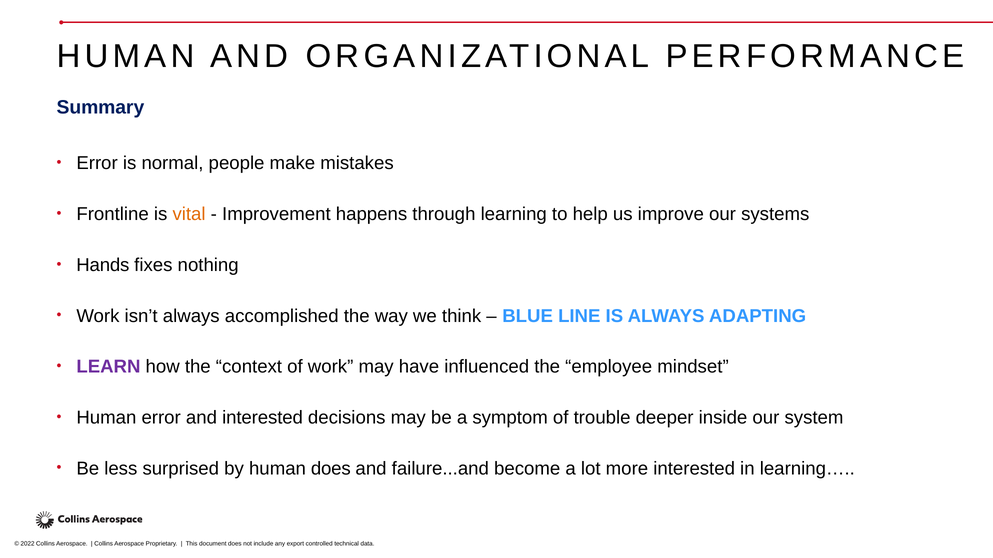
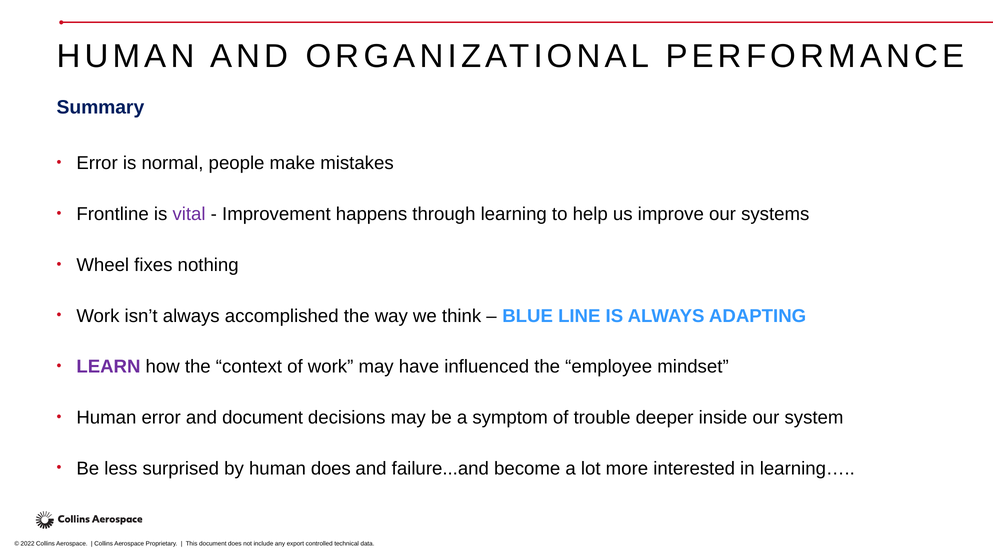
vital colour: orange -> purple
Hands: Hands -> Wheel
and interested: interested -> document
